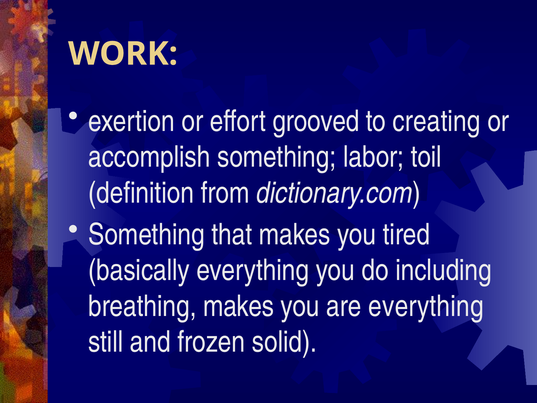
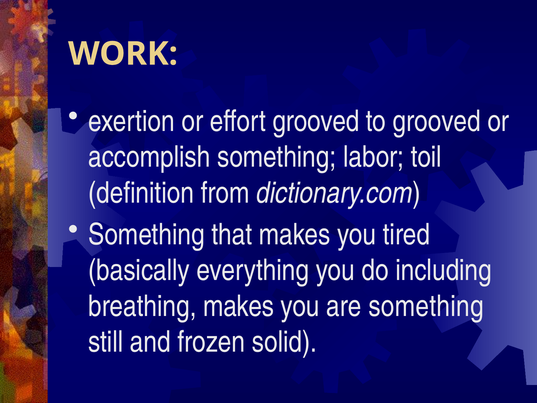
to creating: creating -> grooved
are everything: everything -> something
